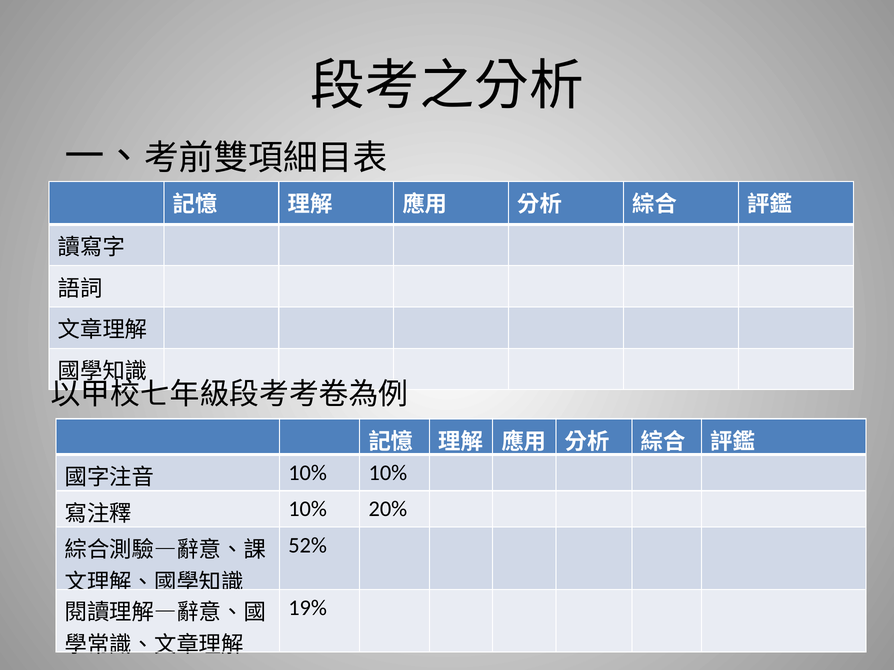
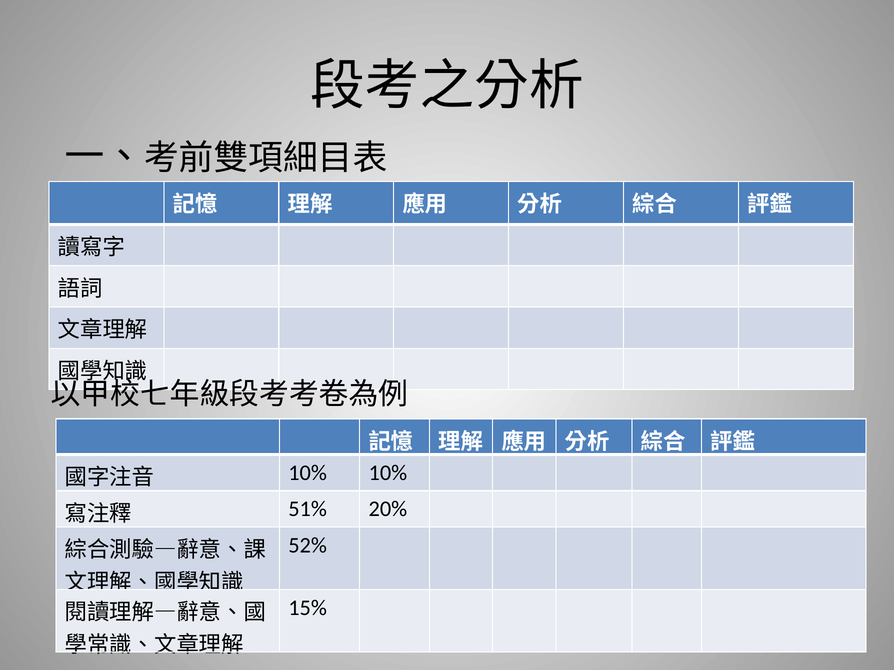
10% at (308, 509): 10% -> 51%
19%: 19% -> 15%
